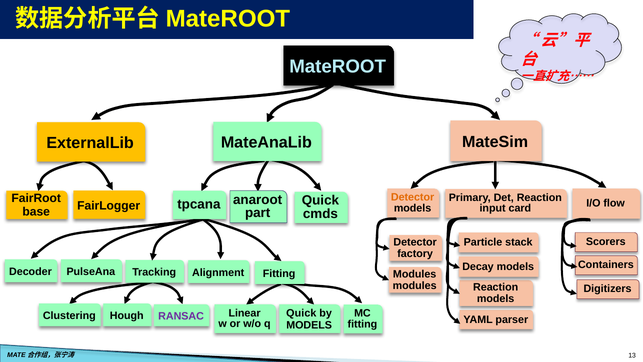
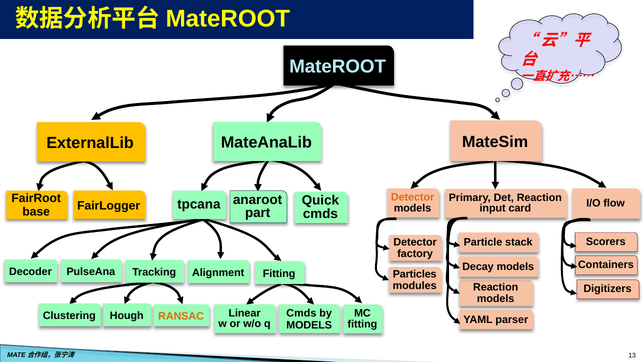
Modules at (415, 274): Modules -> Particles
Quick at (301, 313): Quick -> Cmds
RANSAC colour: purple -> orange
